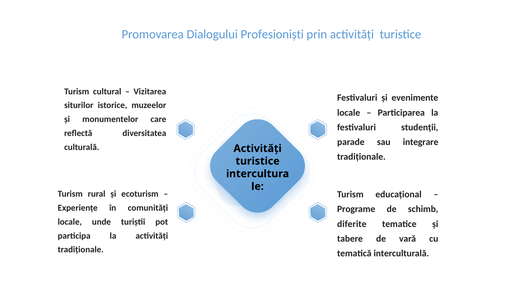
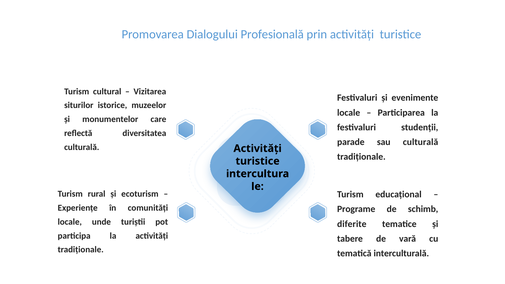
Profesioniști: Profesioniști -> Profesională
sau integrare: integrare -> culturală
